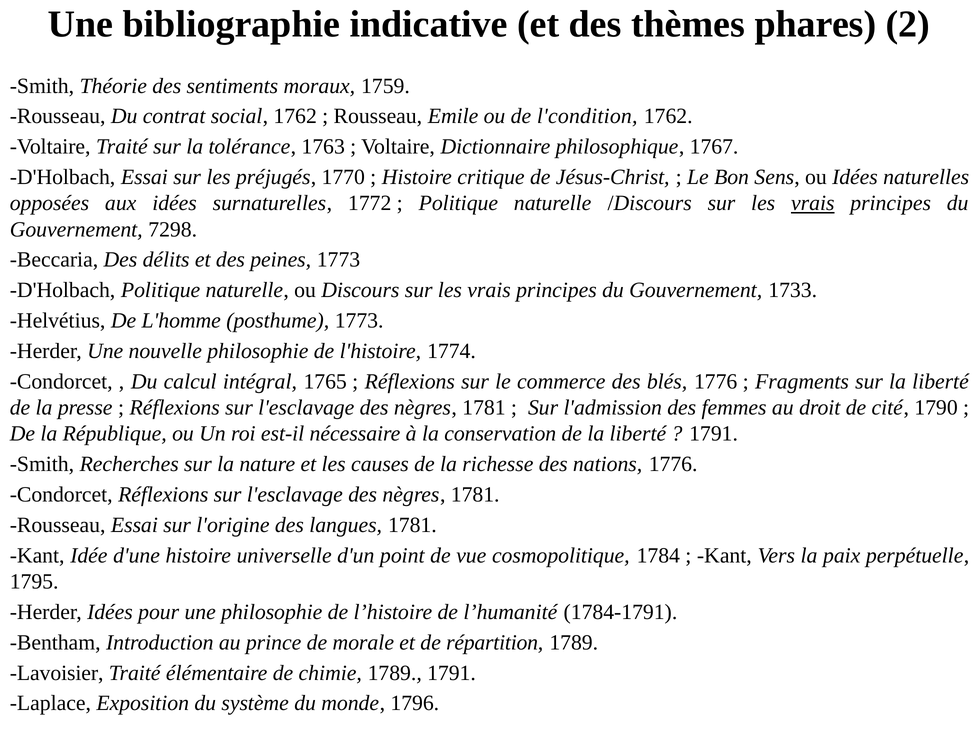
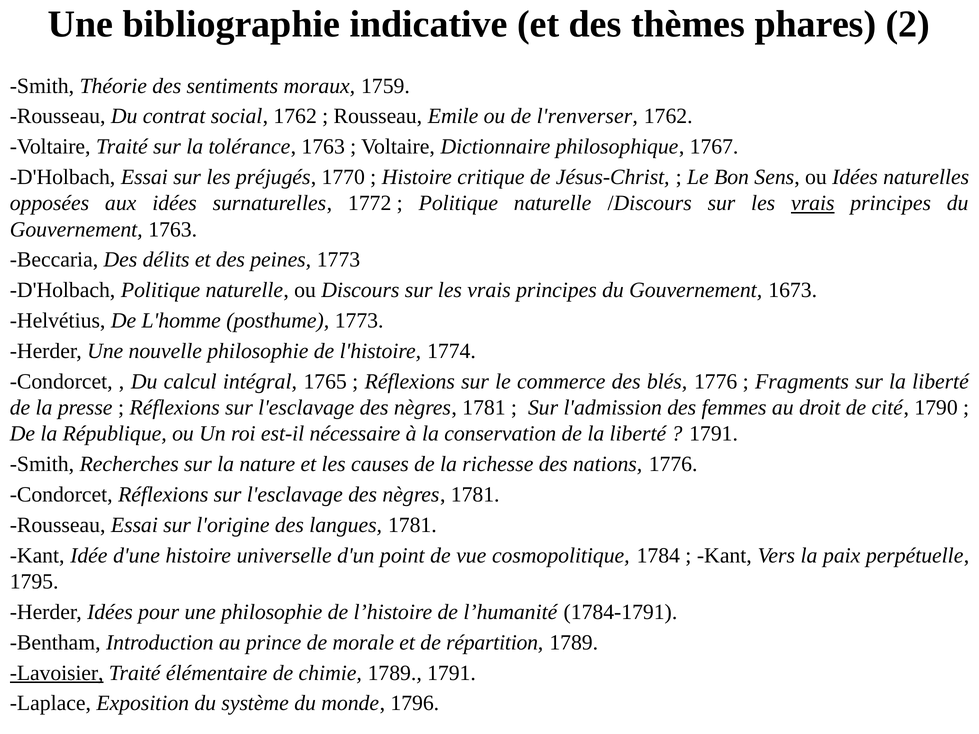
l'condition: l'condition -> l'renverser
Gouvernement 7298: 7298 -> 1763
1733: 1733 -> 1673
Lavoisier underline: none -> present
